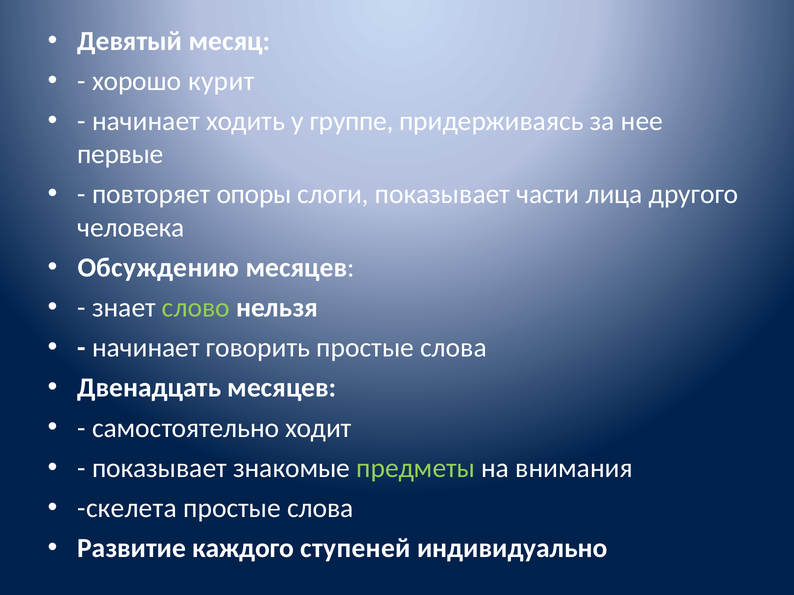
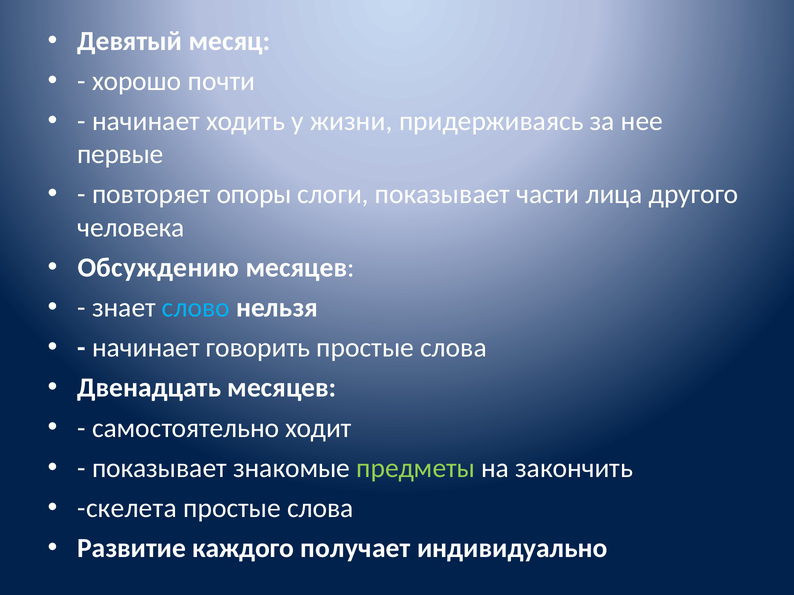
курит: курит -> почти
группе: группе -> жизни
слово colour: light green -> light blue
внимания: внимания -> закончить
ступеней: ступеней -> получает
